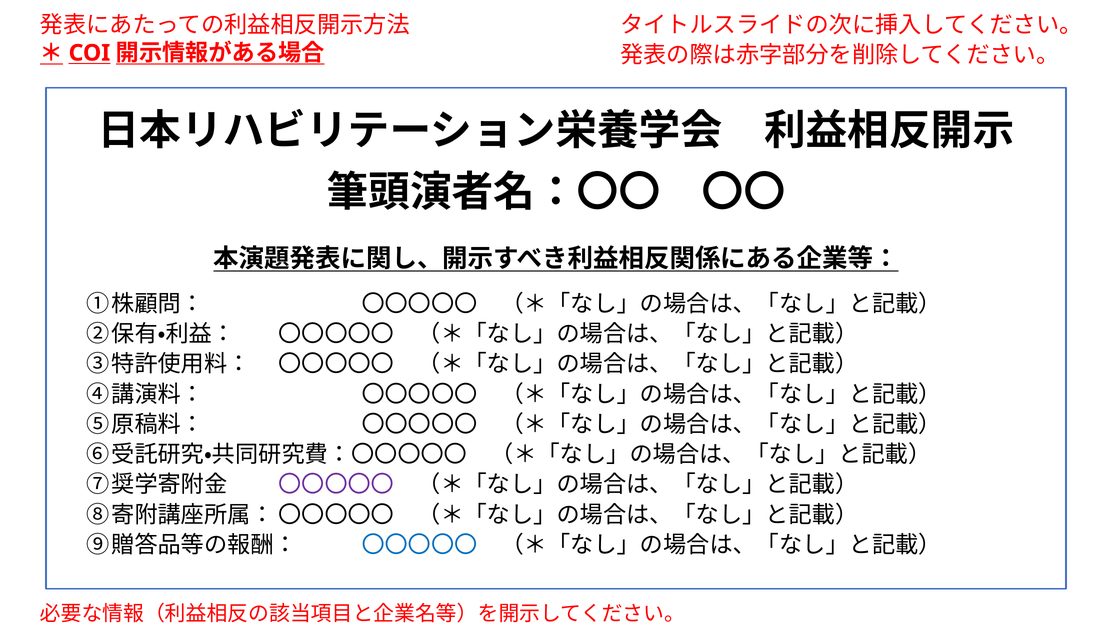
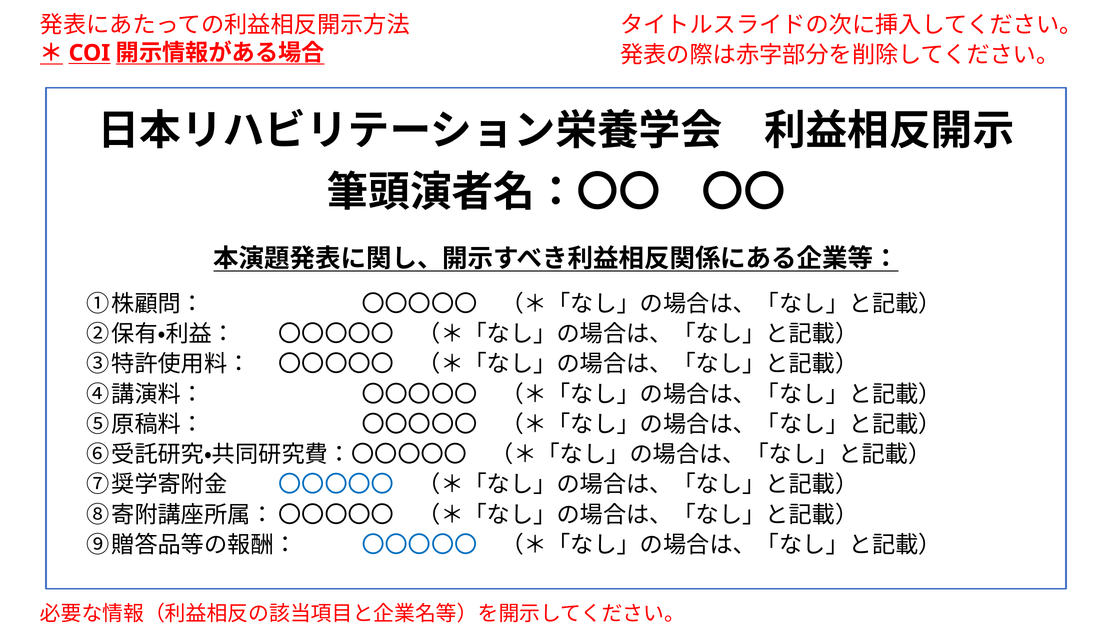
〇〇〇〇〇 at (336, 484) colour: purple -> blue
